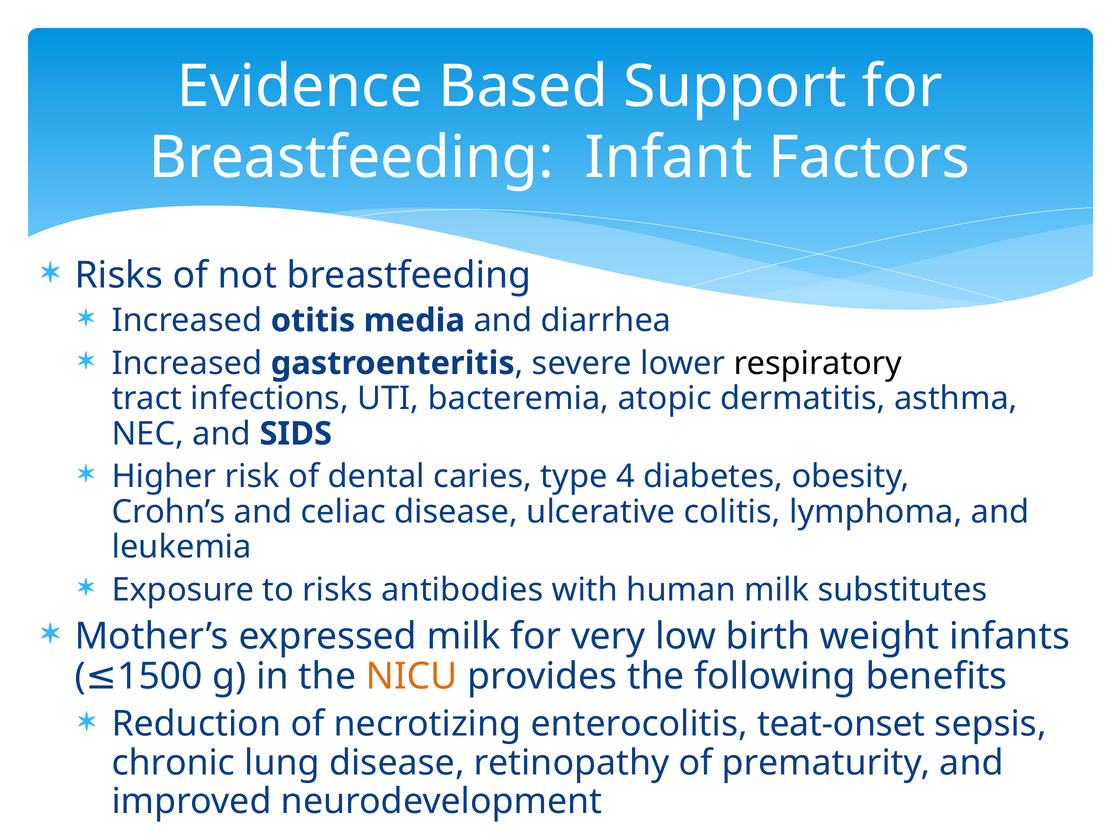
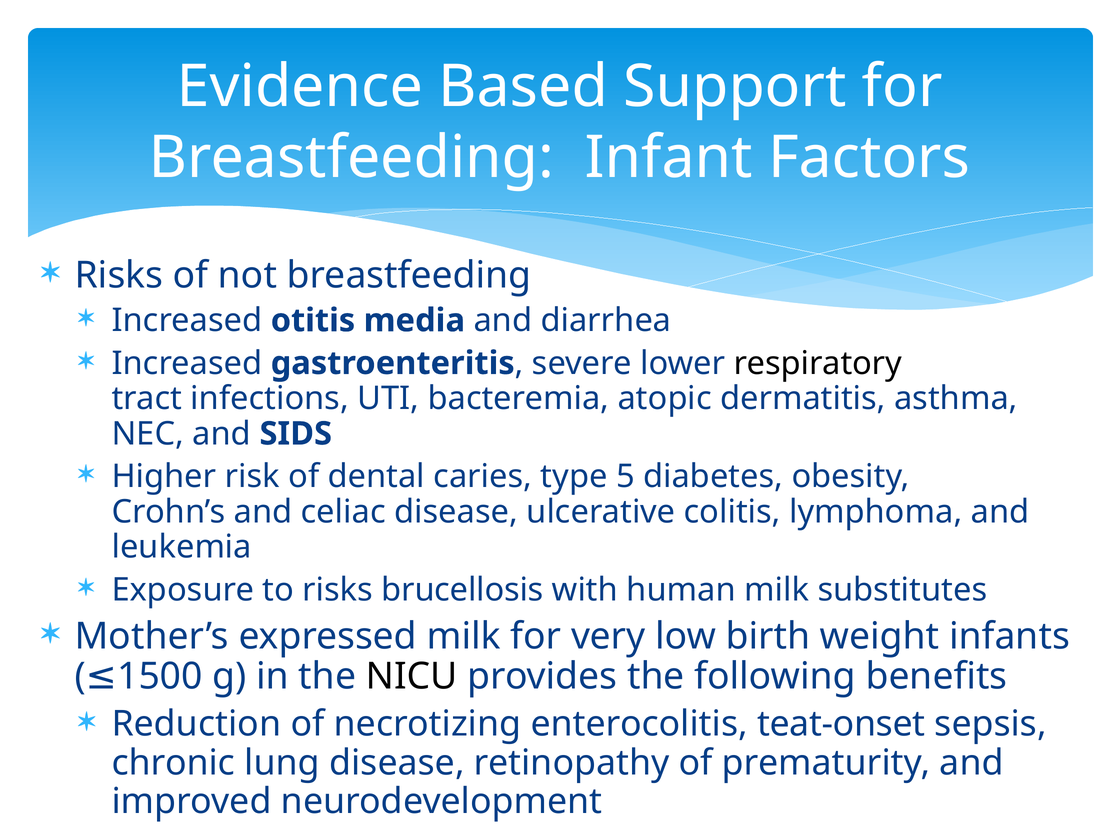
4: 4 -> 5
antibodies: antibodies -> brucellosis
NICU colour: orange -> black
